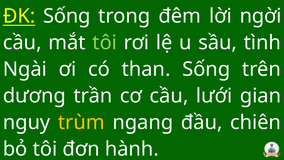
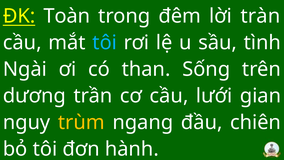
ĐK Sống: Sống -> Toàn
ngời: ngời -> tràn
tôi at (105, 43) colour: light green -> light blue
